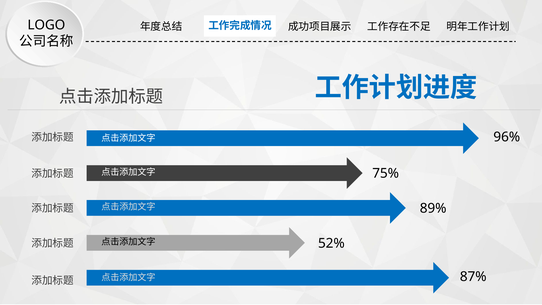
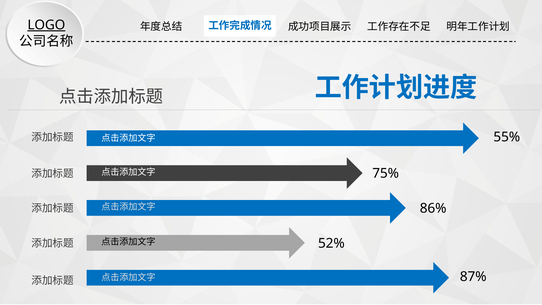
LOGO underline: none -> present
96%: 96% -> 55%
89%: 89% -> 86%
